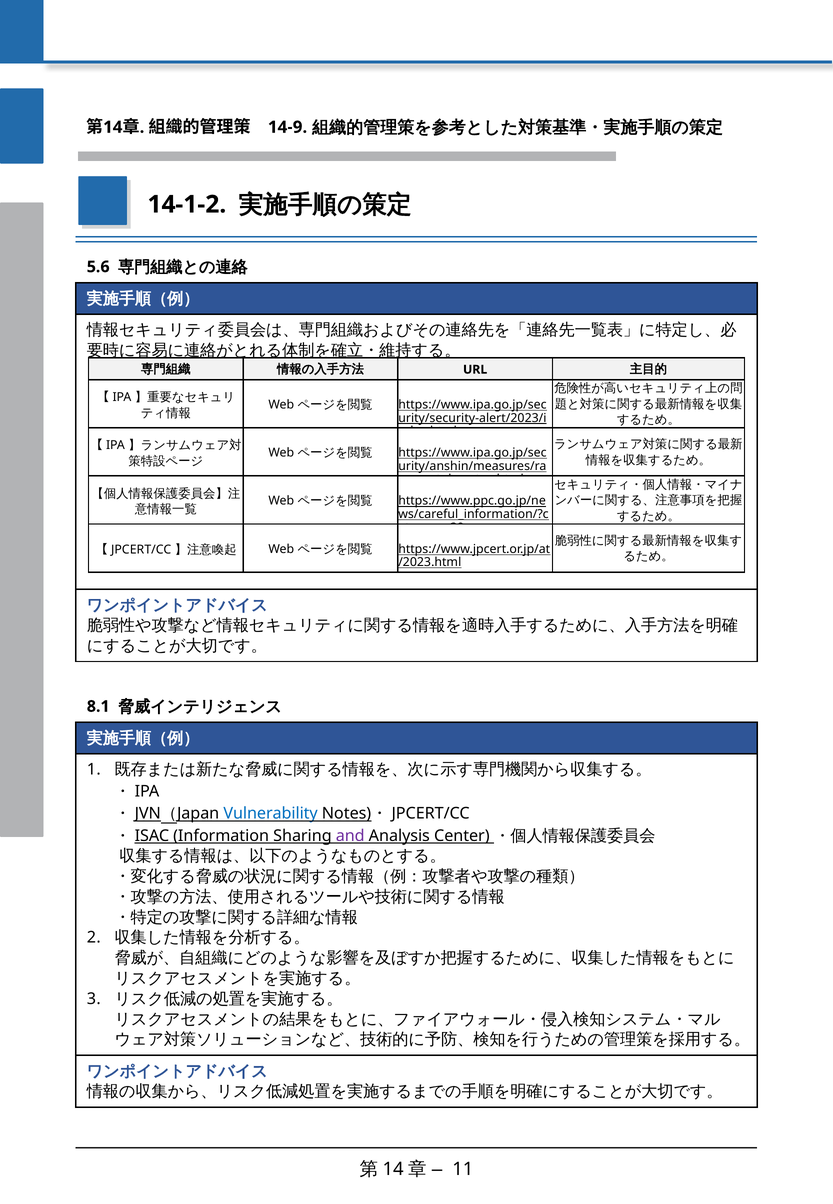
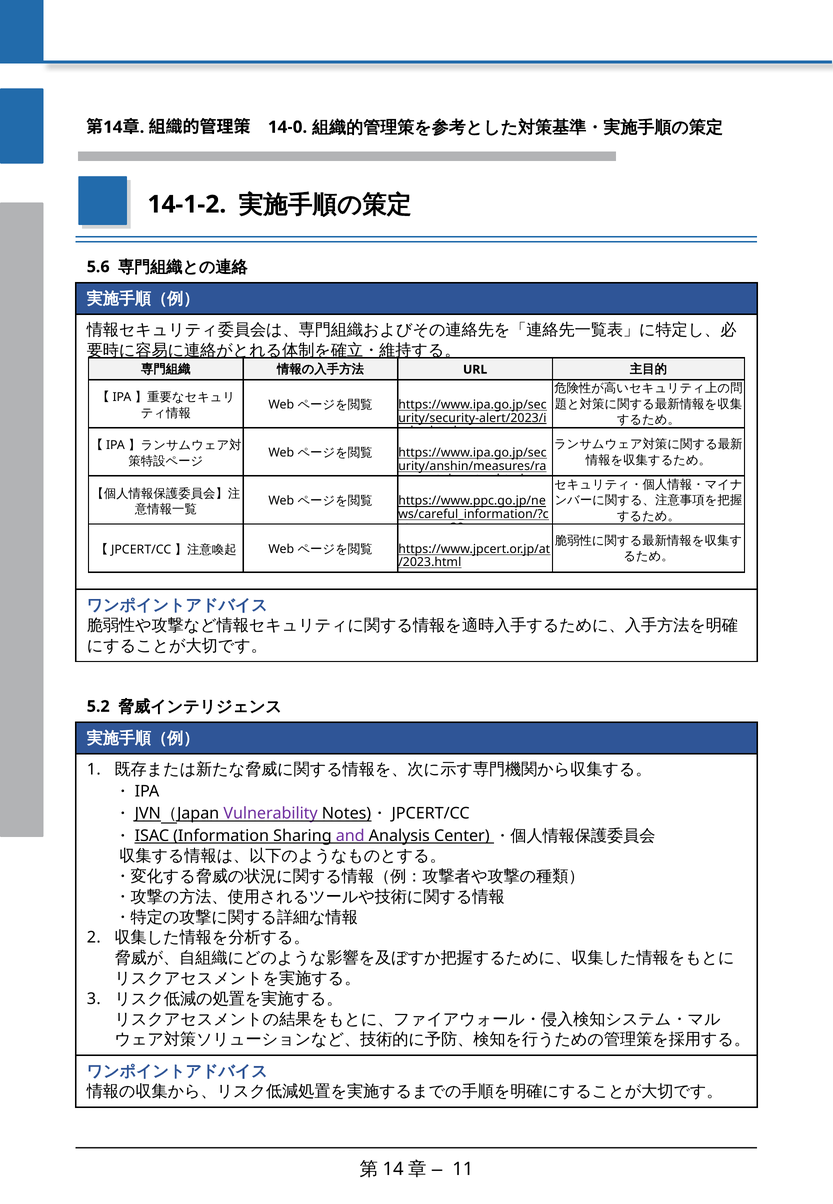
14-9: 14-9 -> 14-0
8.1: 8.1 -> 5.2
Vulnerability colour: blue -> purple
